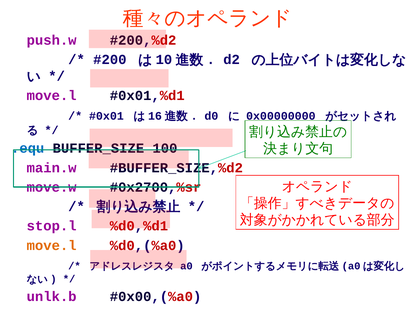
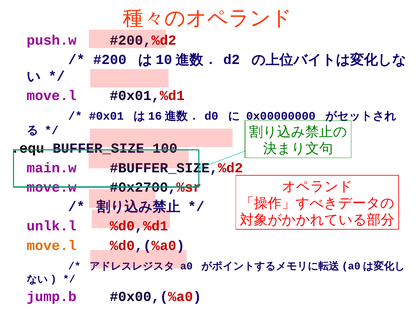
.equ colour: blue -> black
stop.l: stop.l -> unlk.l
unlk.b: unlk.b -> jump.b
